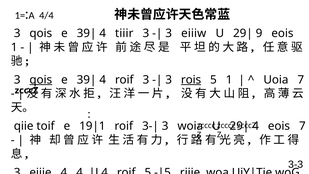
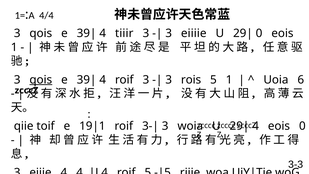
eiiiw: eiiiw -> eiiiie
9 at (259, 33): 9 -> 0
rois underline: present -> none
Uoia 7: 7 -> 6
eois 7: 7 -> 0
